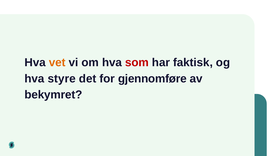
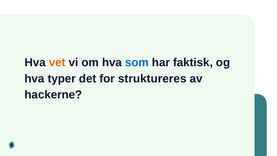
som colour: red -> blue
styre: styre -> typer
gjennomføre: gjennomføre -> struktureres
bekymret: bekymret -> hackerne
